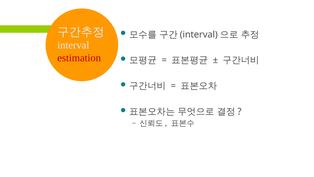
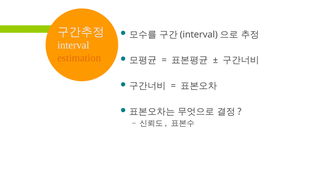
estimation colour: red -> orange
